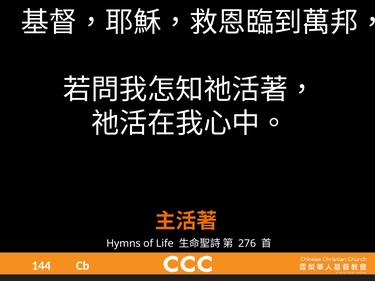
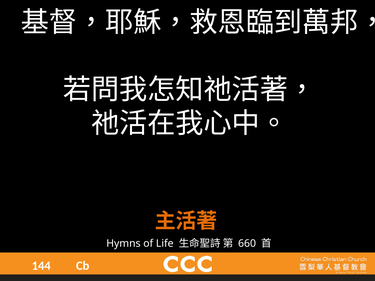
276: 276 -> 660
